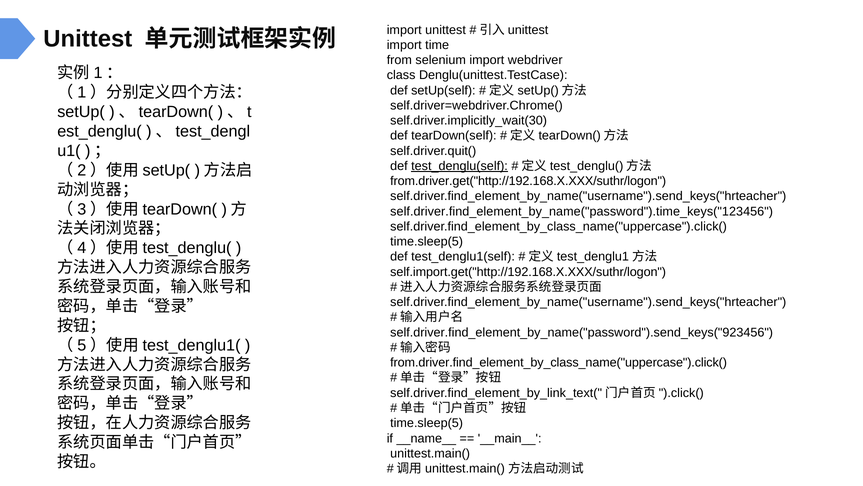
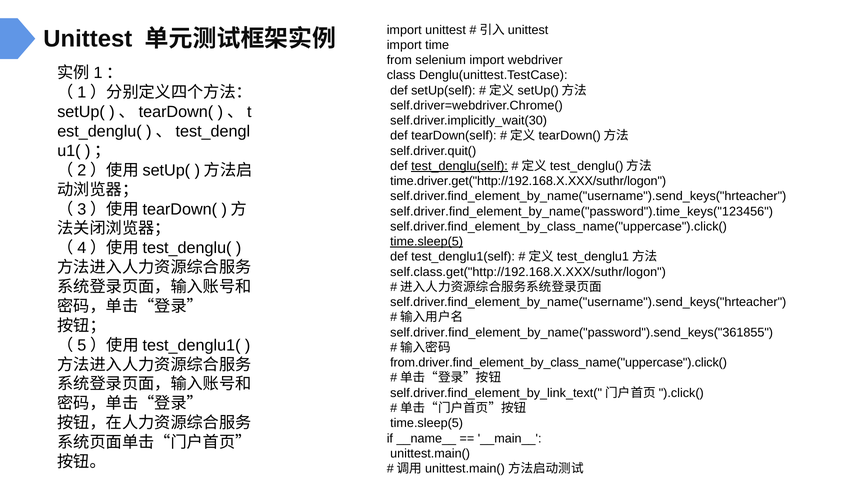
from.driver.get("http://192.168.X.XXX/suthr/logon: from.driver.get("http://192.168.X.XXX/suthr/logon -> time.driver.get("http://192.168.X.XXX/suthr/logon
time.sleep(5 at (427, 241) underline: none -> present
self.import.get("http://192.168.X.XXX/suthr/logon: self.import.get("http://192.168.X.XXX/suthr/logon -> self.class.get("http://192.168.X.XXX/suthr/logon
self.driver.find_element_by_name("password").send_keys("923456: self.driver.find_element_by_name("password").send_keys("923456 -> self.driver.find_element_by_name("password").send_keys("361855
